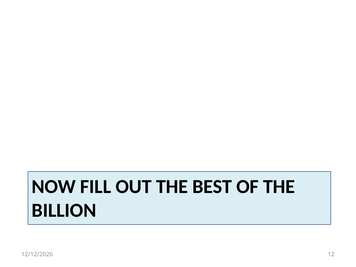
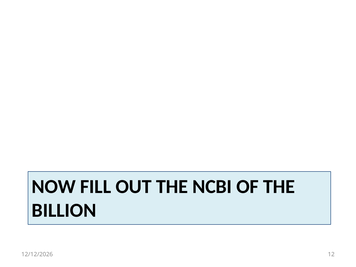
BEST: BEST -> NCBI
